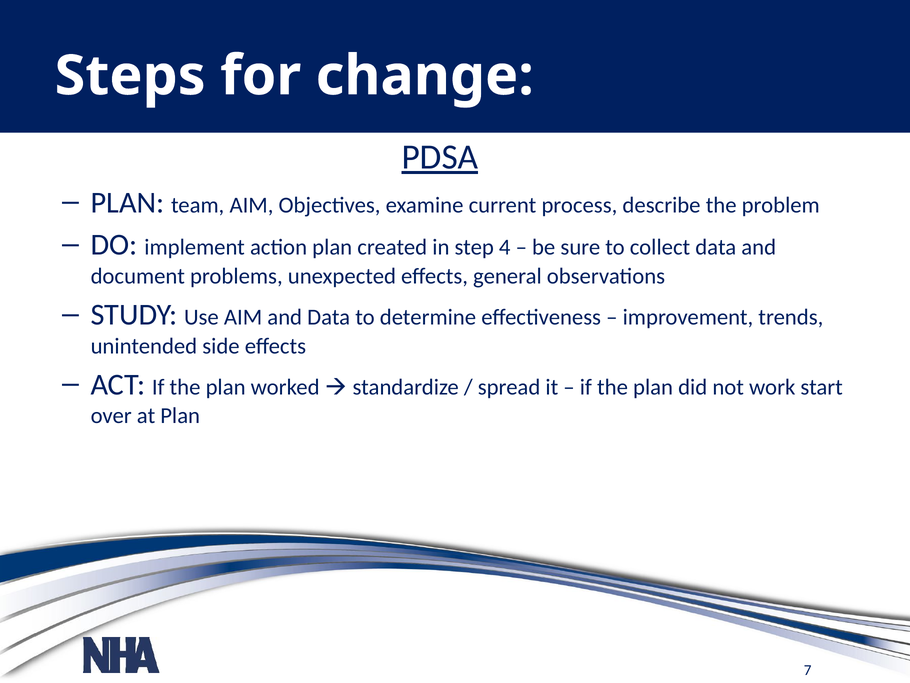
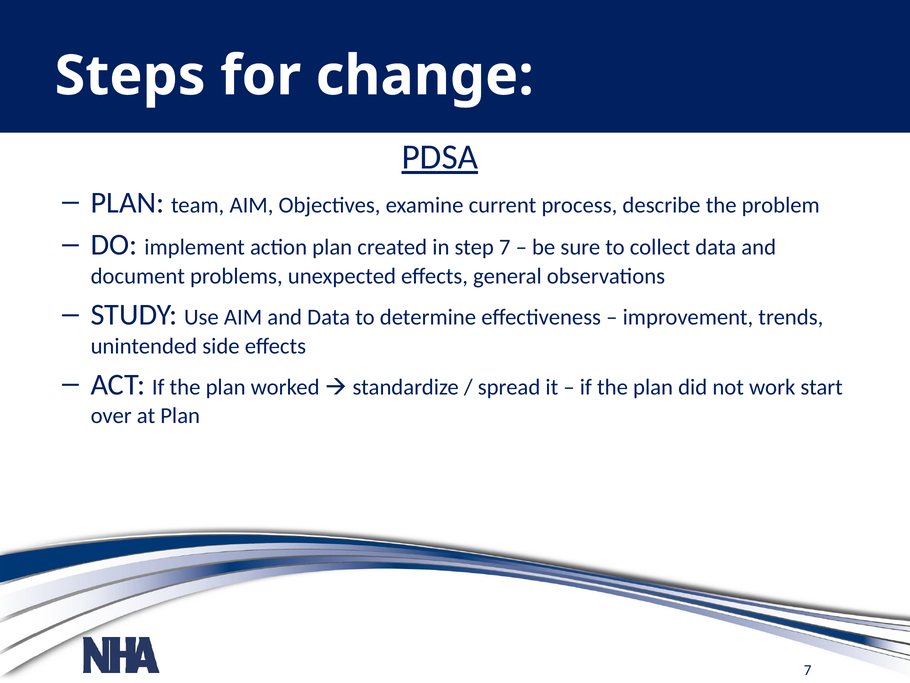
step 4: 4 -> 7
